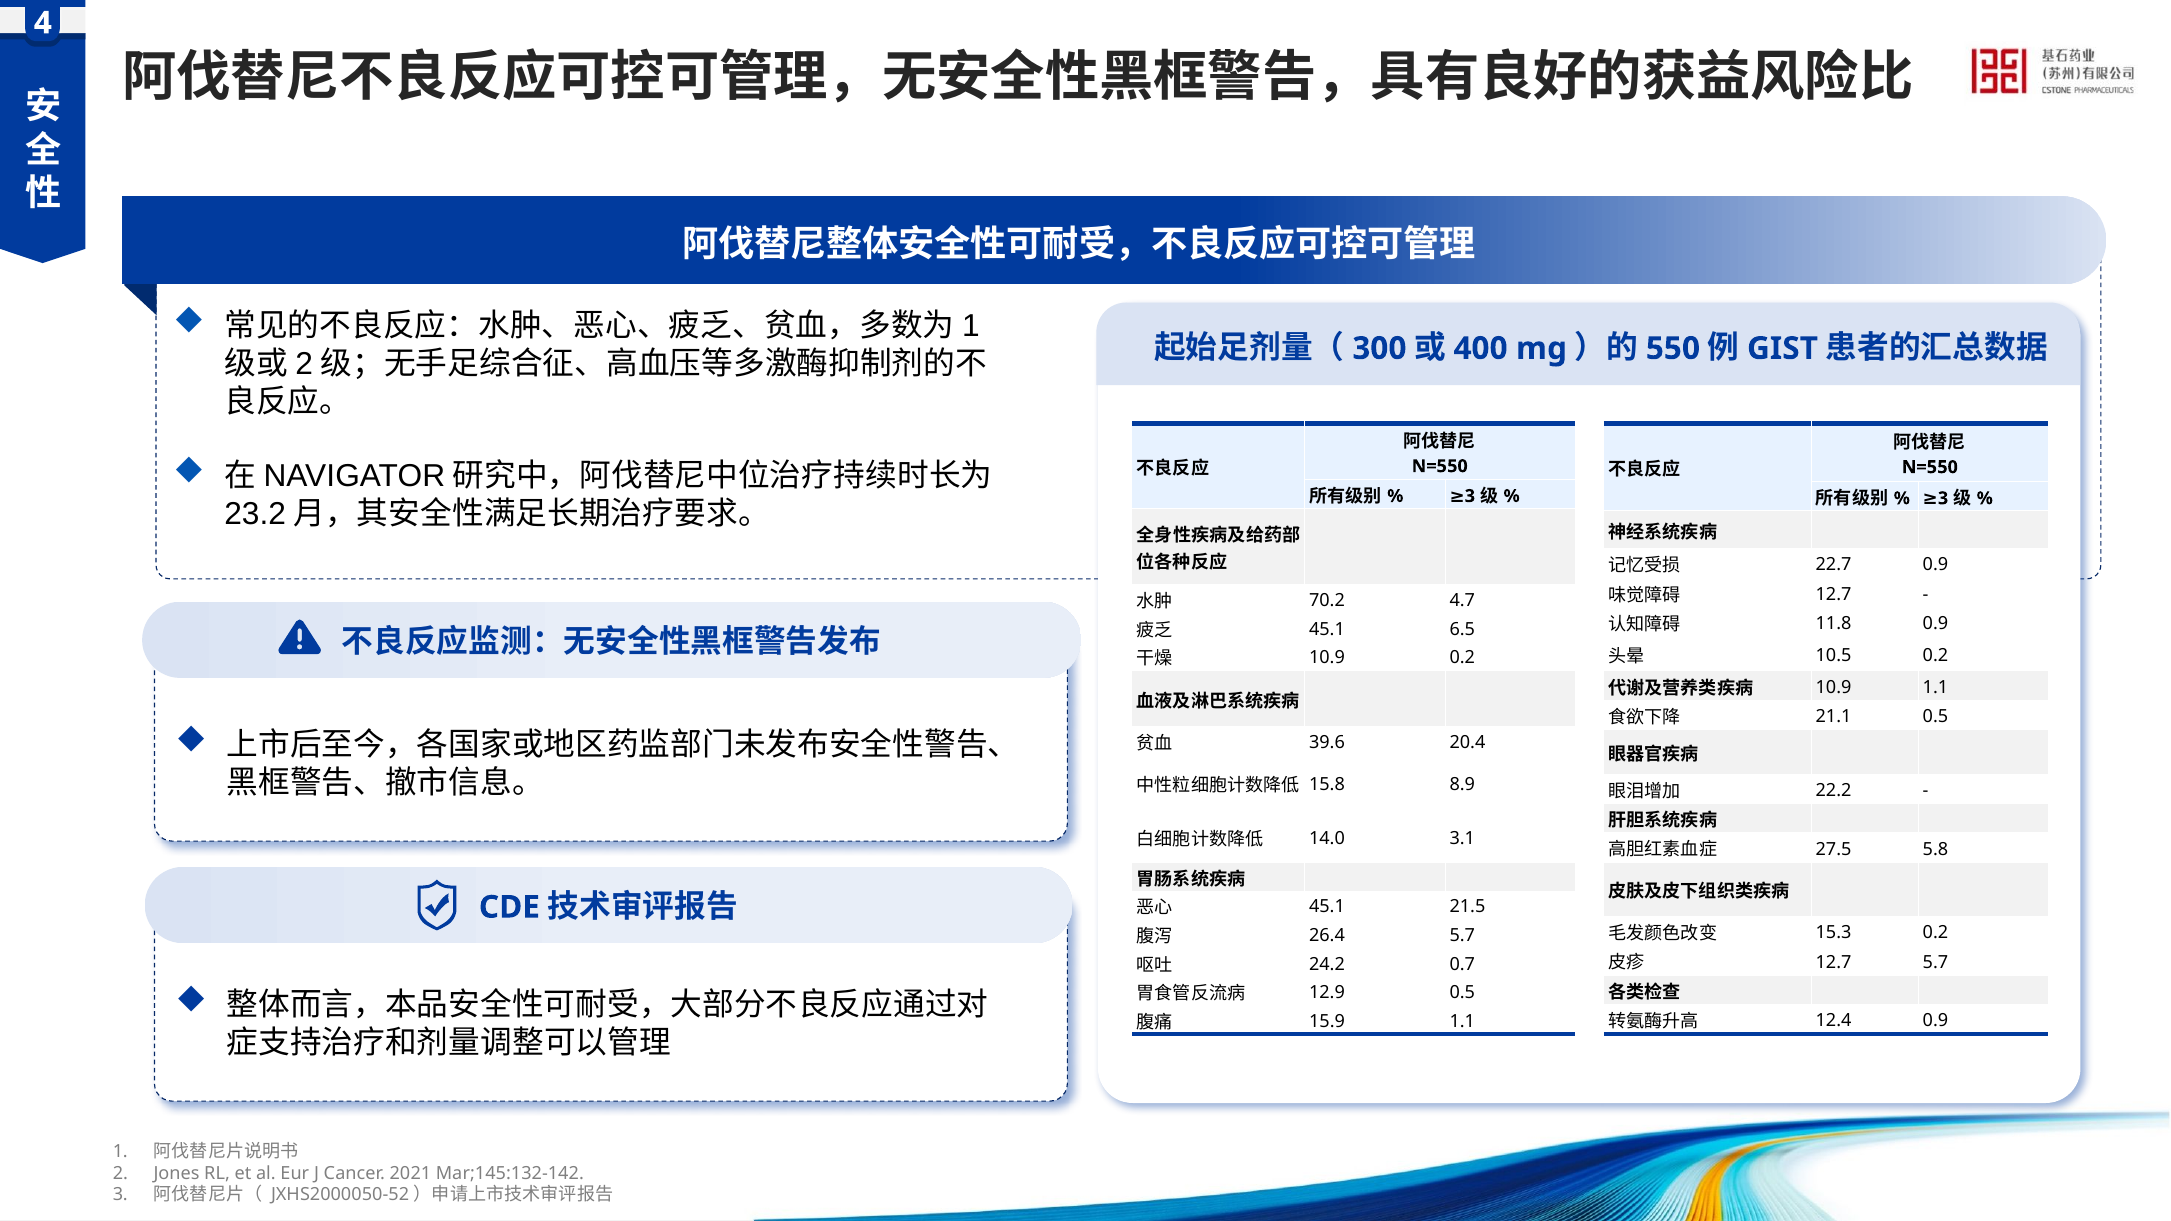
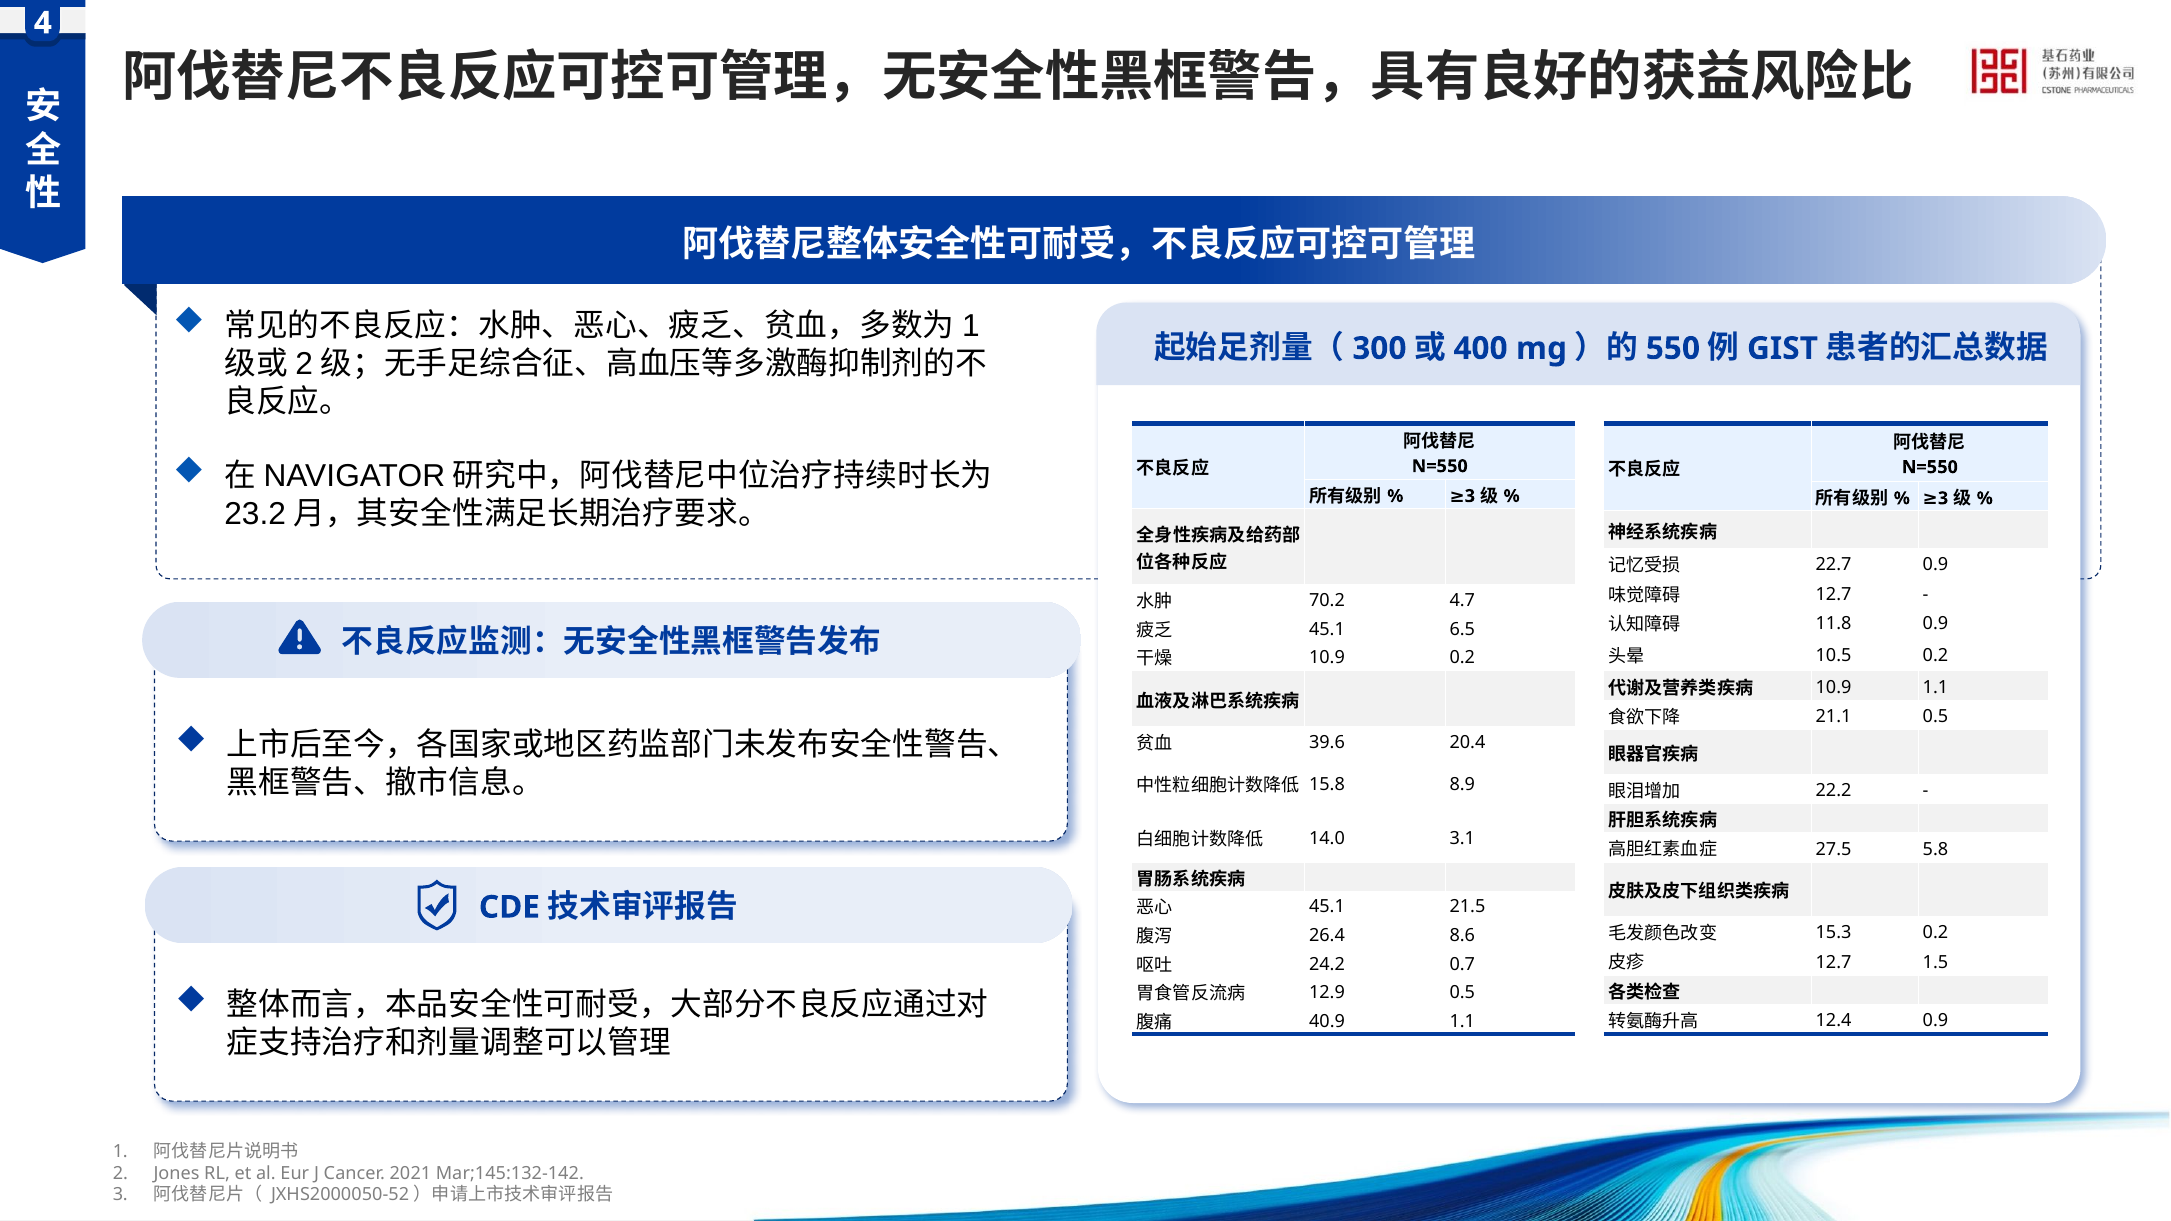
26.4 5.7: 5.7 -> 8.6
12.7 5.7: 5.7 -> 1.5
15.9: 15.9 -> 40.9
